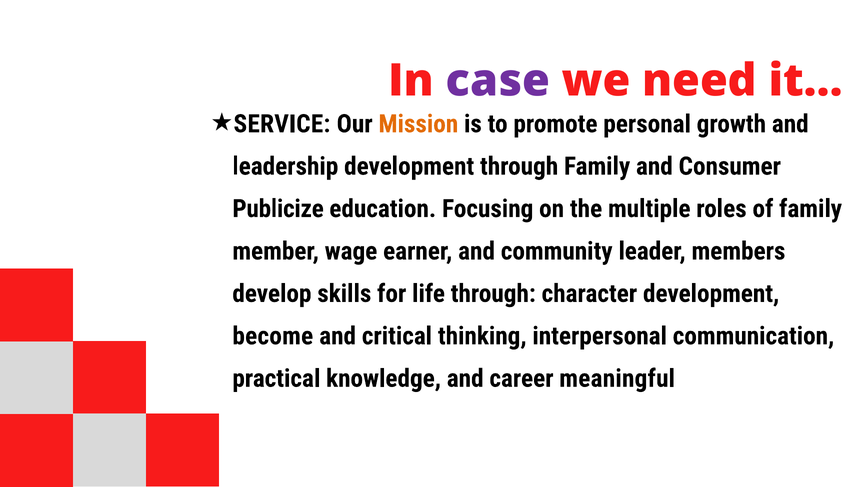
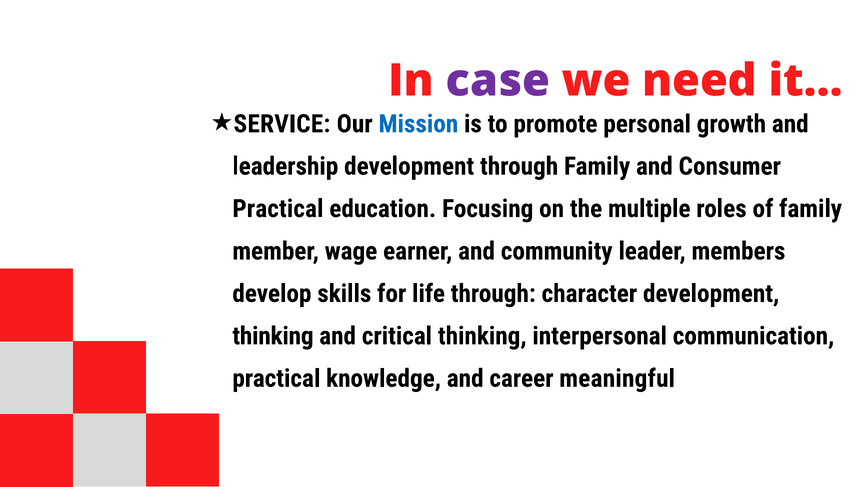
Mission colour: orange -> blue
Publicize at (278, 209): Publicize -> Practical
become at (273, 336): become -> thinking
